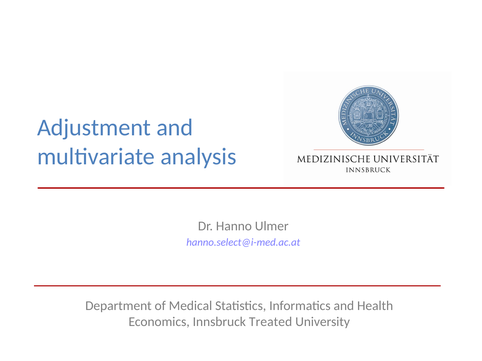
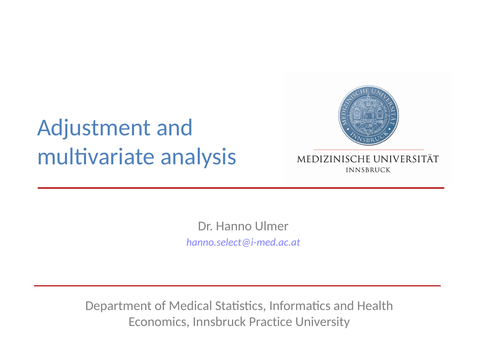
Treated: Treated -> Practice
